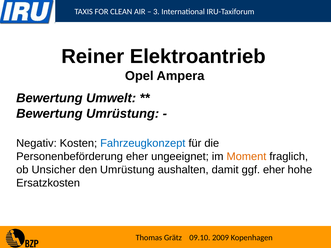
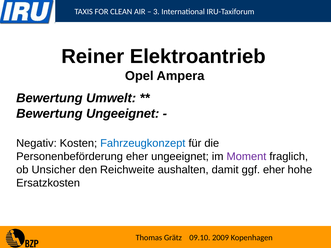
Bewertung Umrüstung: Umrüstung -> Ungeeignet
Moment colour: orange -> purple
den Umrüstung: Umrüstung -> Reichweite
